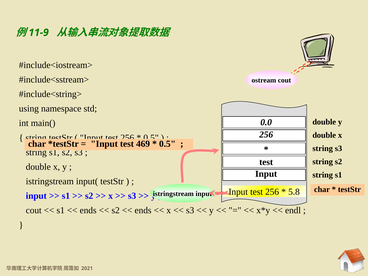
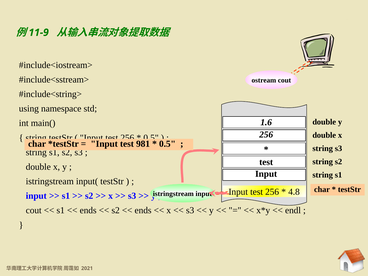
0.0: 0.0 -> 1.6
469: 469 -> 981
5.8: 5.8 -> 4.8
